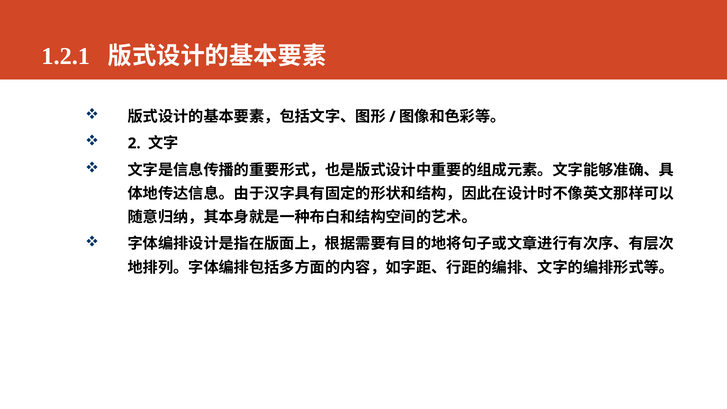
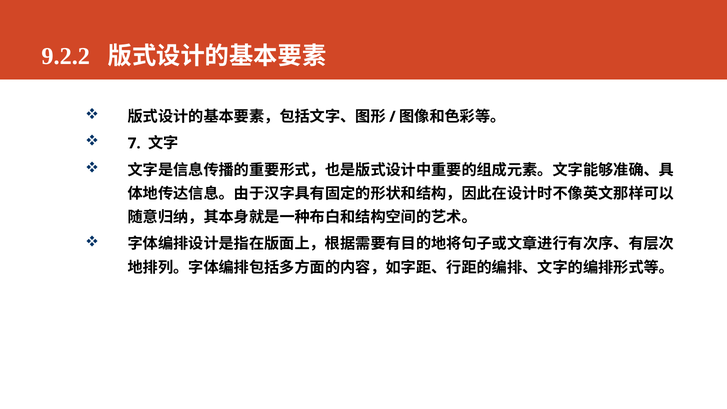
1.2.1: 1.2.1 -> 9.2.2
2: 2 -> 7
